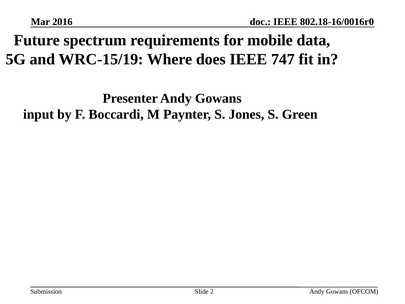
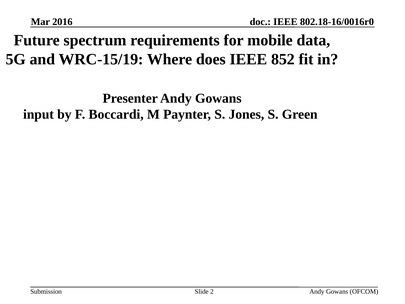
747: 747 -> 852
